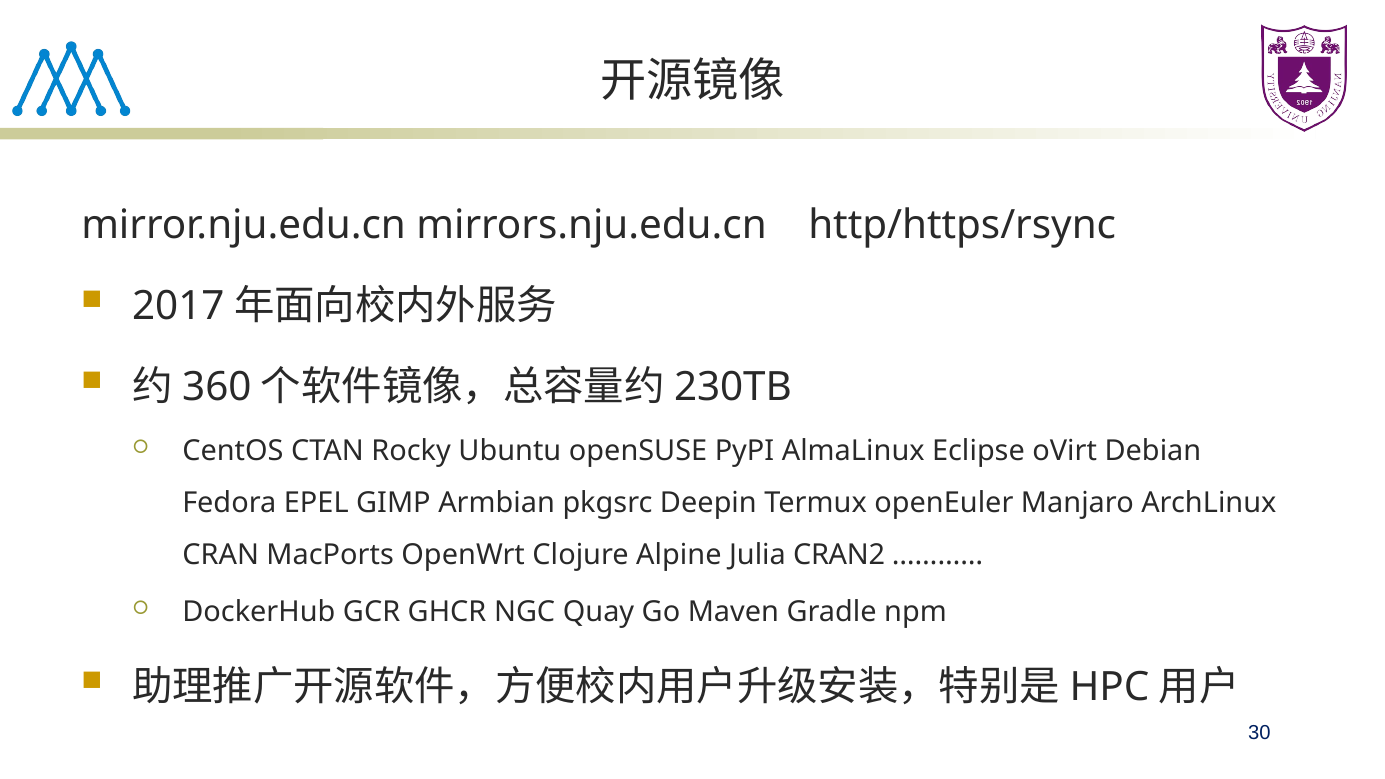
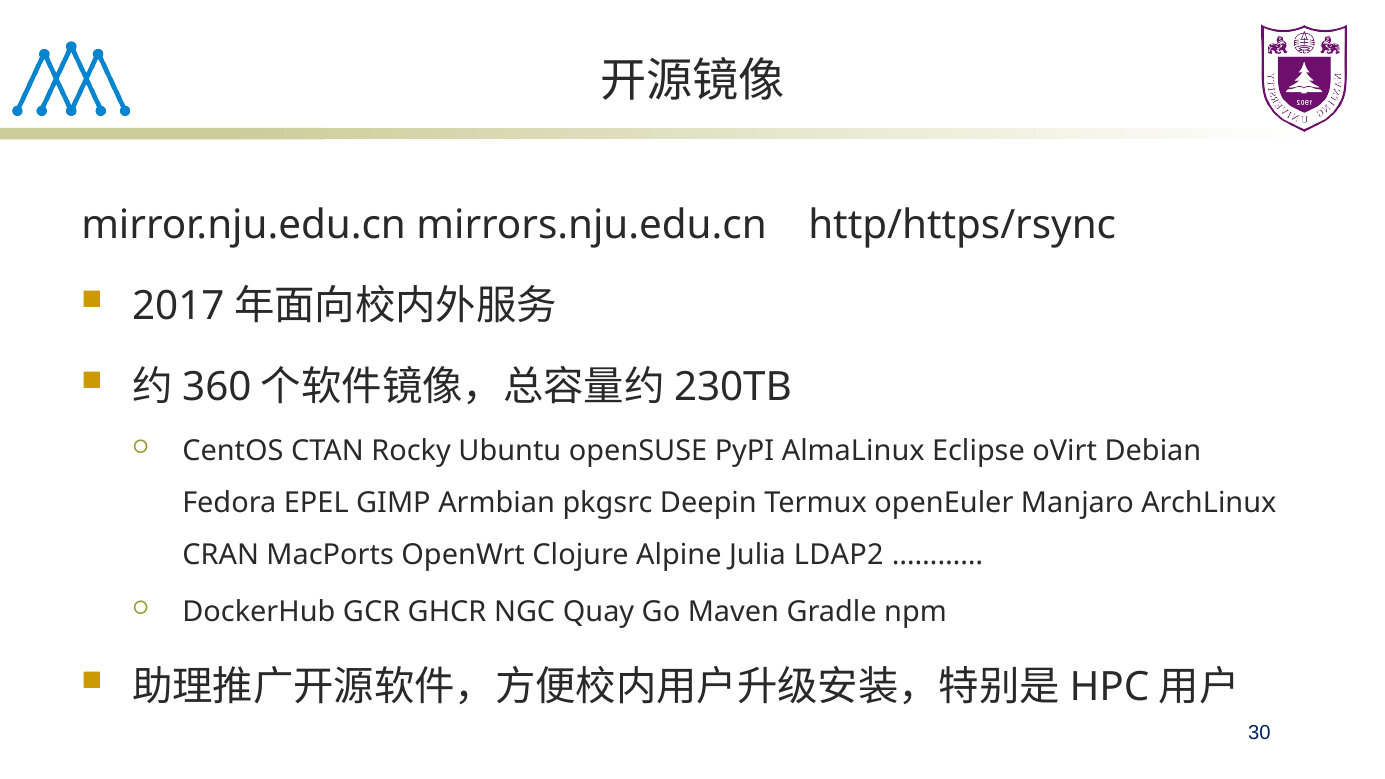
CRAN2: CRAN2 -> LDAP2
